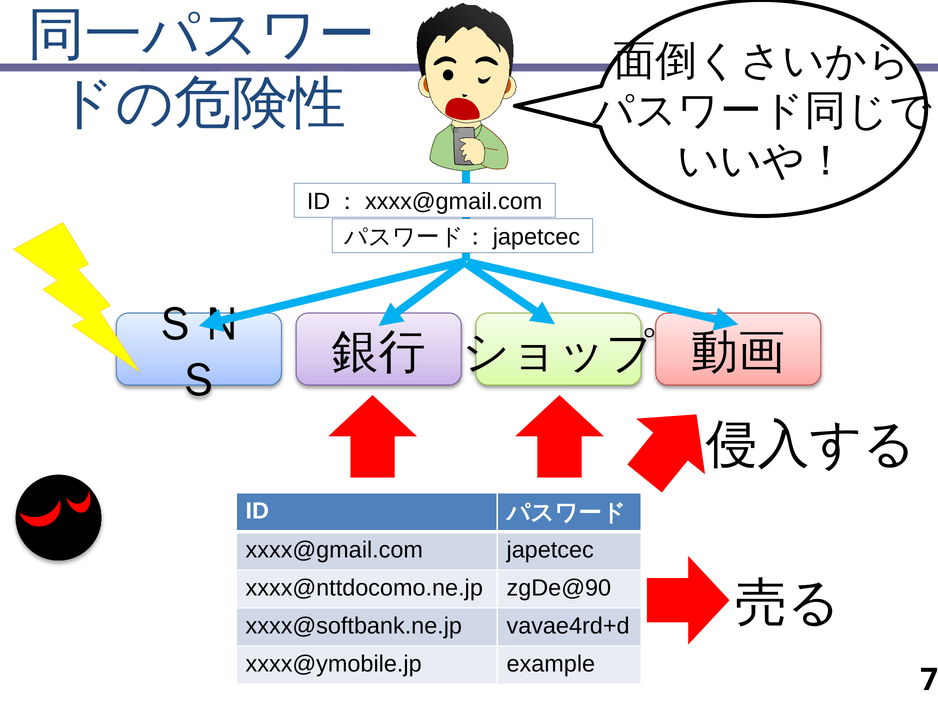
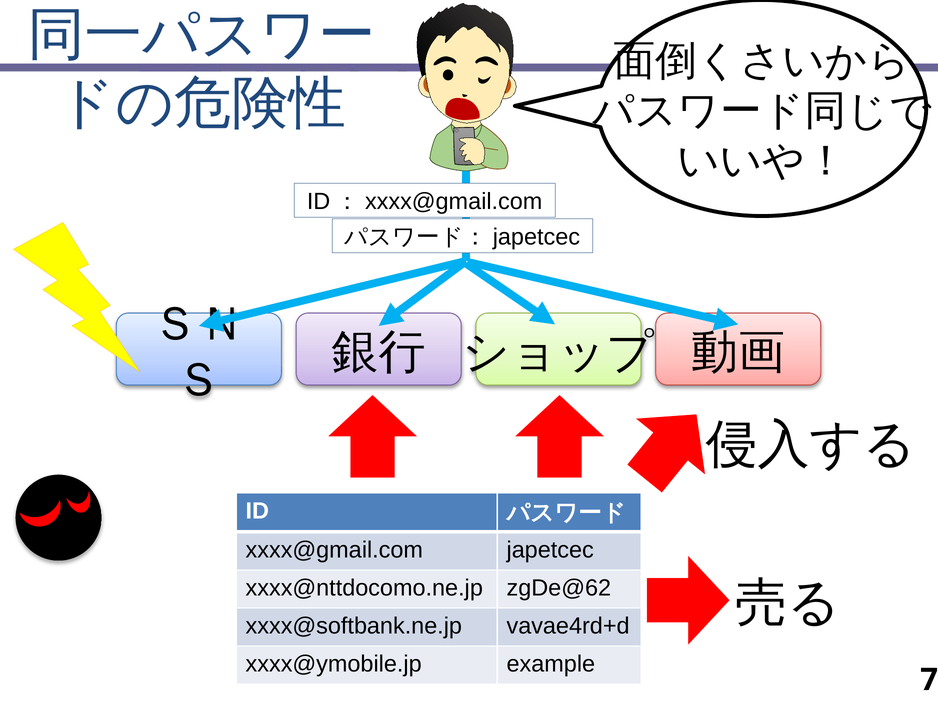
zgDe@90: zgDe@90 -> zgDe@62
